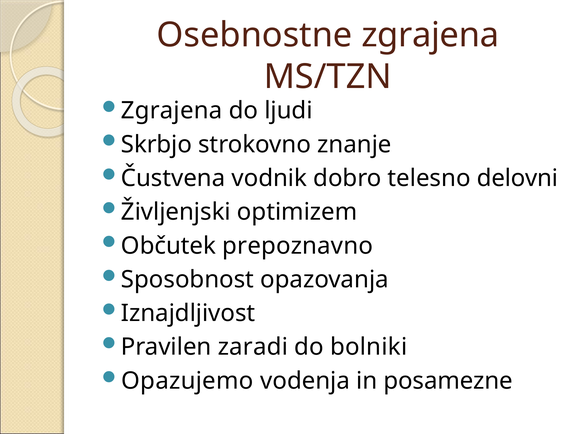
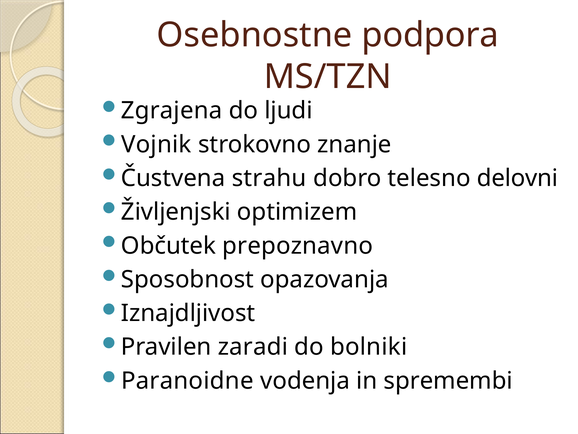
Osebnostne zgrajena: zgrajena -> podpora
Skrbjo: Skrbjo -> Vojnik
vodnik: vodnik -> strahu
Opazujemo: Opazujemo -> Paranoidne
posamezne: posamezne -> spremembi
